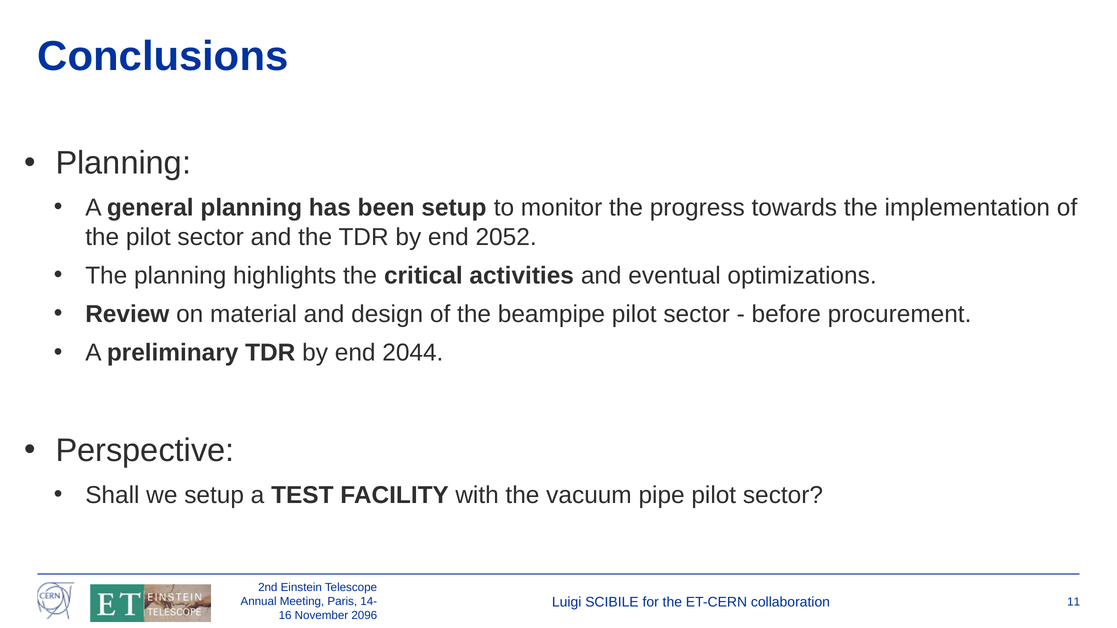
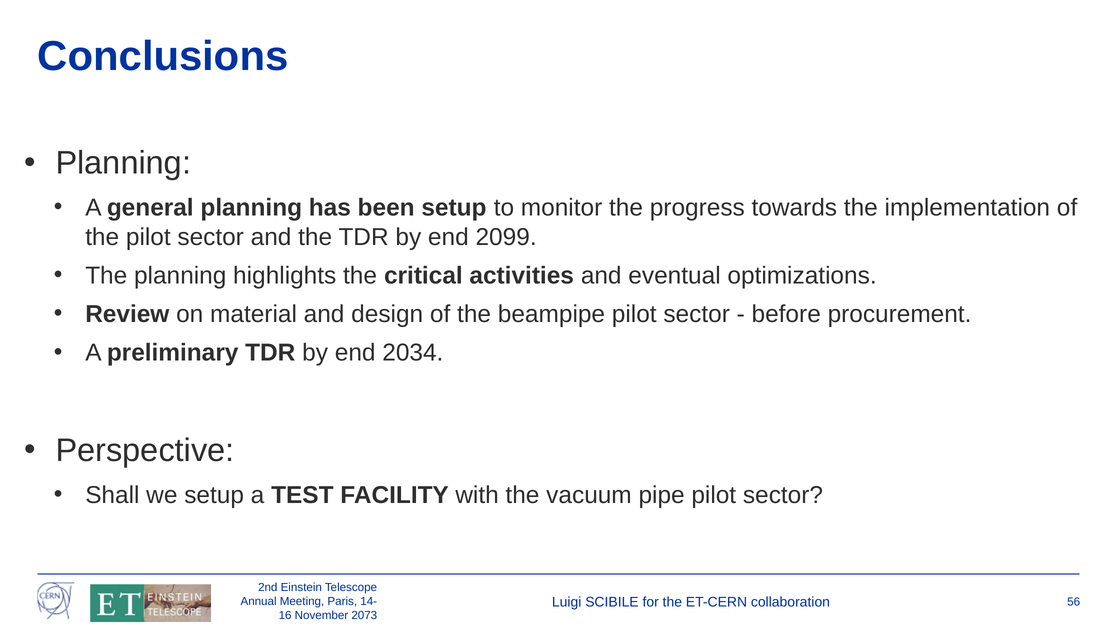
2052: 2052 -> 2099
2044: 2044 -> 2034
11: 11 -> 56
2096: 2096 -> 2073
